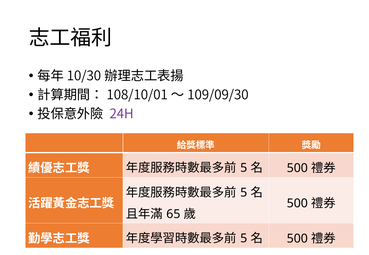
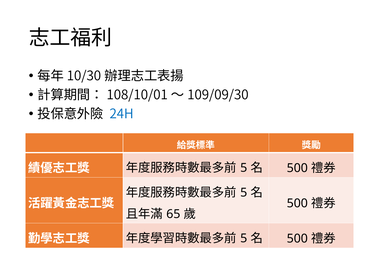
24H colour: purple -> blue
